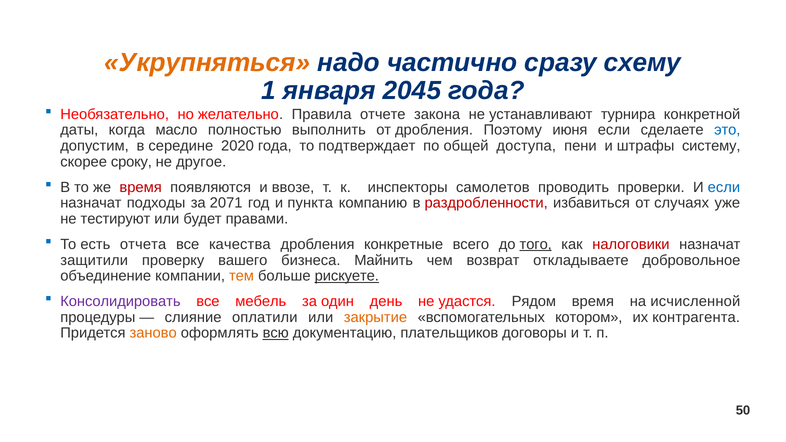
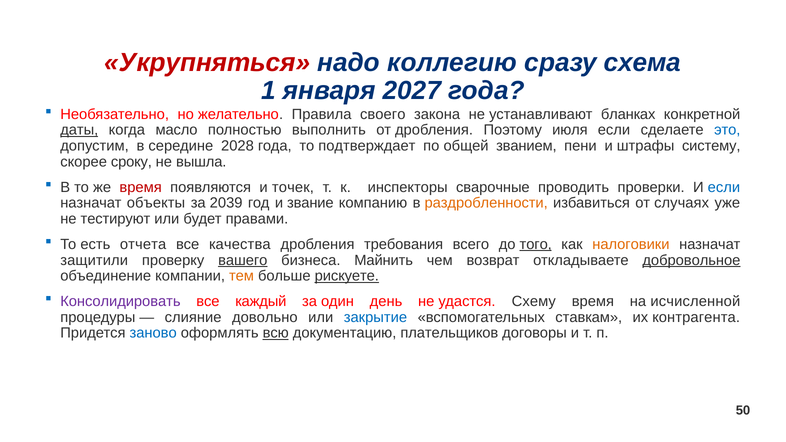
Укрупняться colour: orange -> red
частично: частично -> коллегию
схему: схему -> схема
2045: 2045 -> 2027
отчете: отчете -> своего
турнира: турнира -> бланках
даты underline: none -> present
июня: июня -> июля
2020: 2020 -> 2028
доступа: доступа -> званием
другое: другое -> вышла
ввозе: ввозе -> точек
самолетов: самолетов -> сварочные
подходы: подходы -> объекты
2071: 2071 -> 2039
пункта: пункта -> звание
раздробленности colour: red -> orange
конкретные: конкретные -> требования
налоговики colour: red -> orange
вашего underline: none -> present
добровольное underline: none -> present
мебель: мебель -> каждый
Рядом: Рядом -> Схему
оплатили: оплатили -> довольно
закрытие colour: orange -> blue
котором: котором -> ставкам
заново colour: orange -> blue
